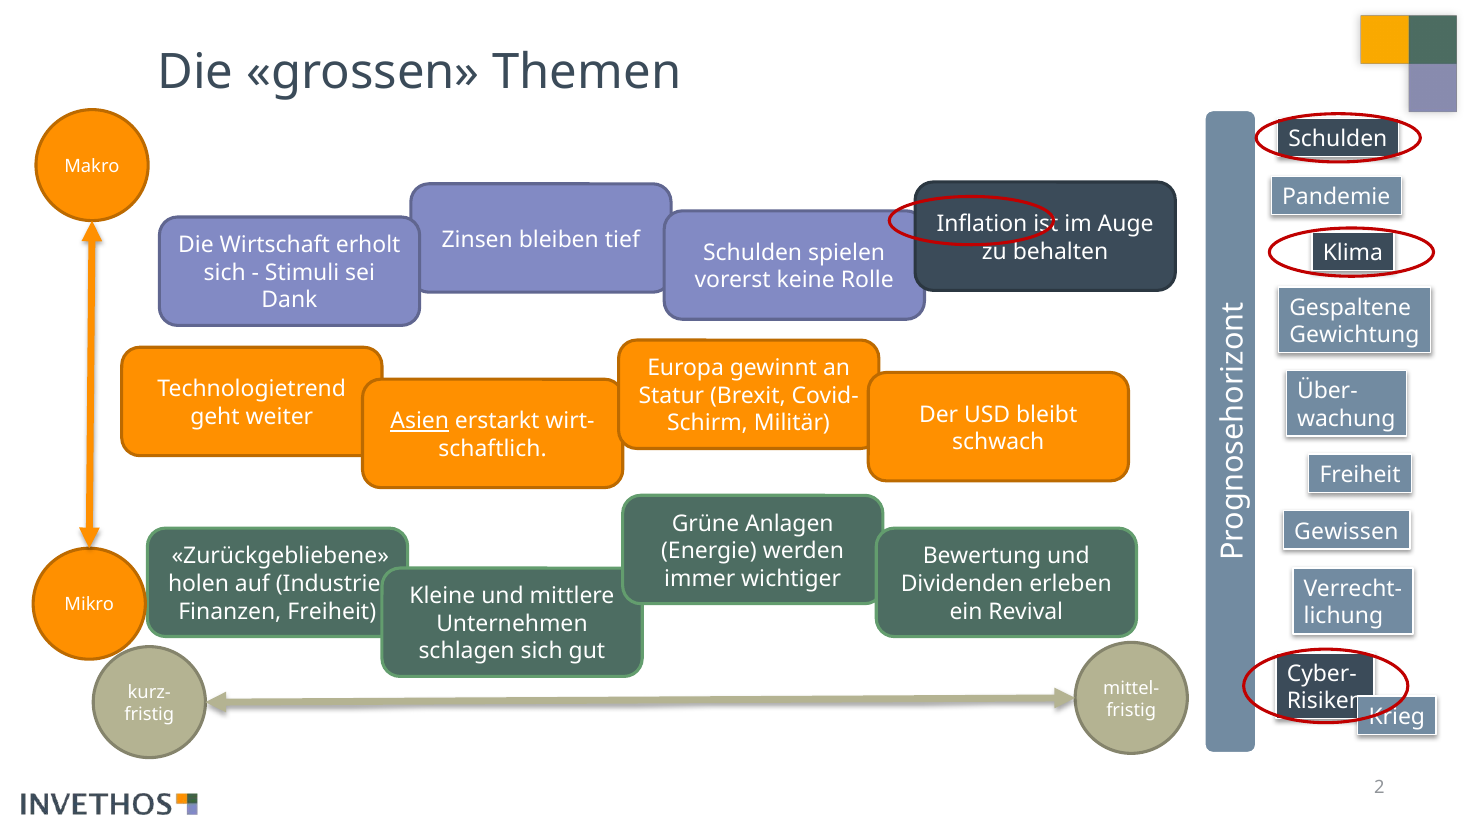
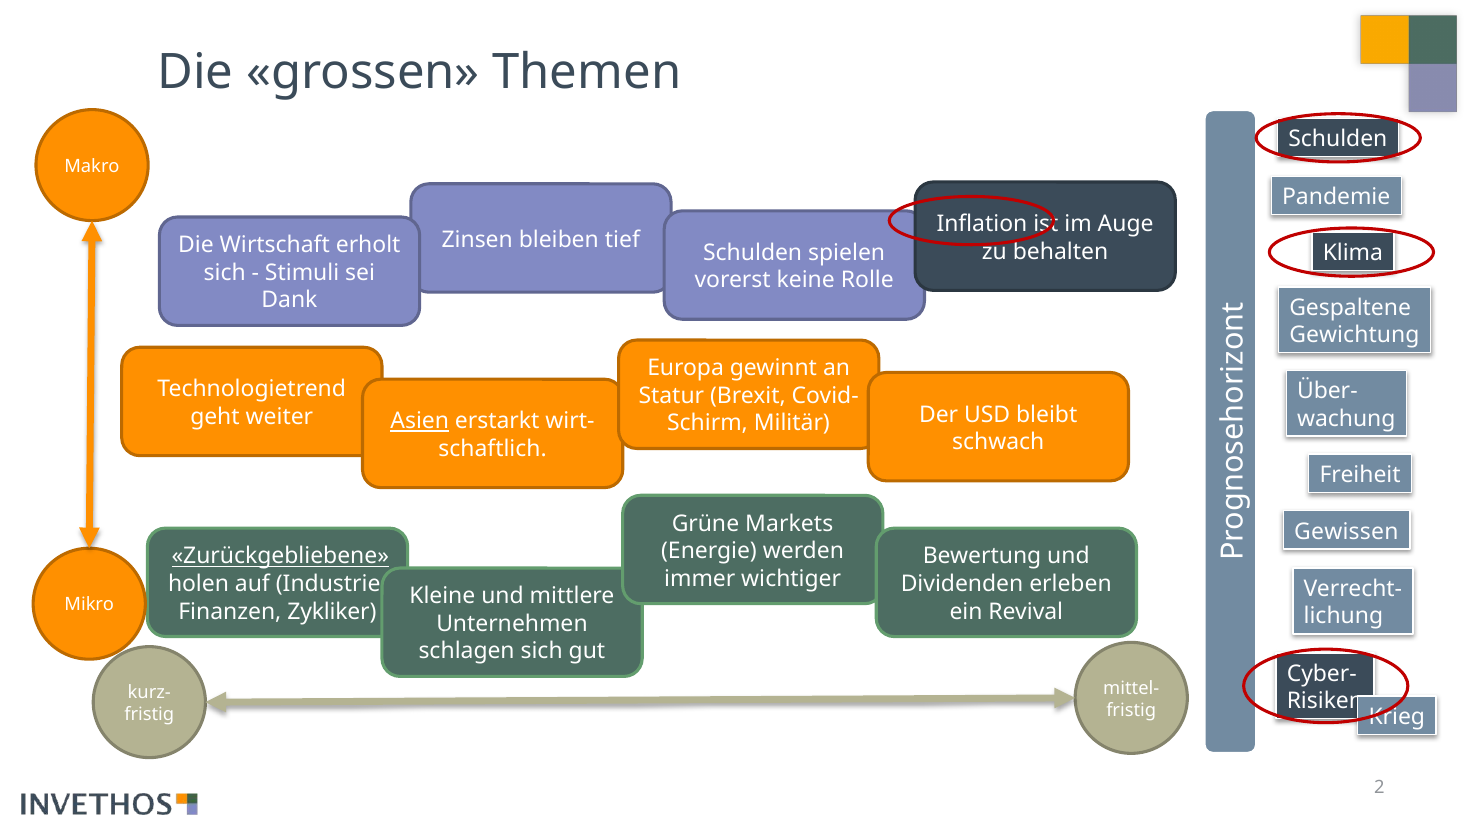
Anlagen: Anlagen -> Markets
Zurückgebliebene underline: none -> present
Finanzen Freiheit: Freiheit -> Zykliker
